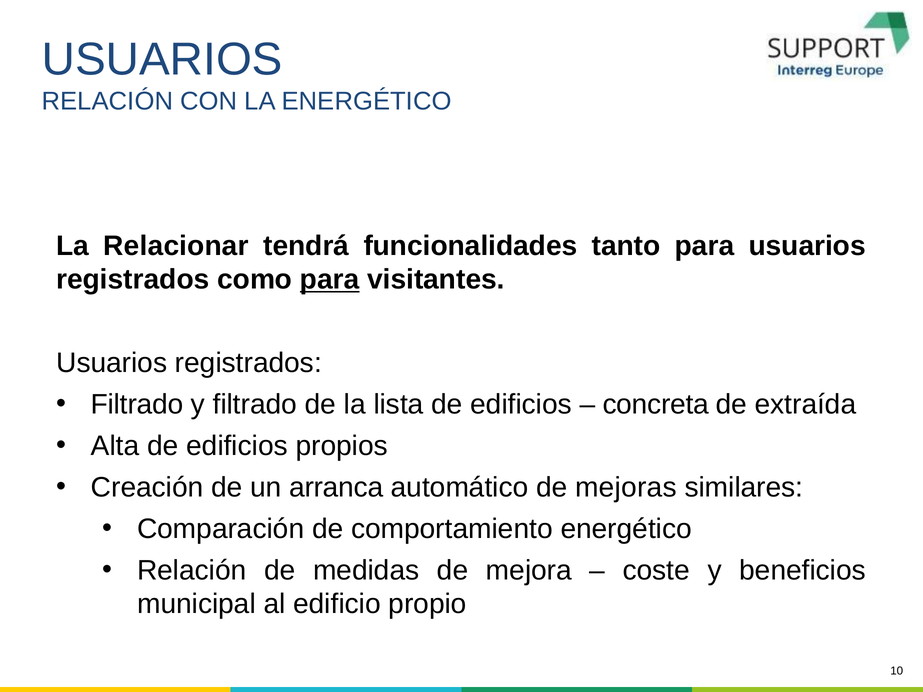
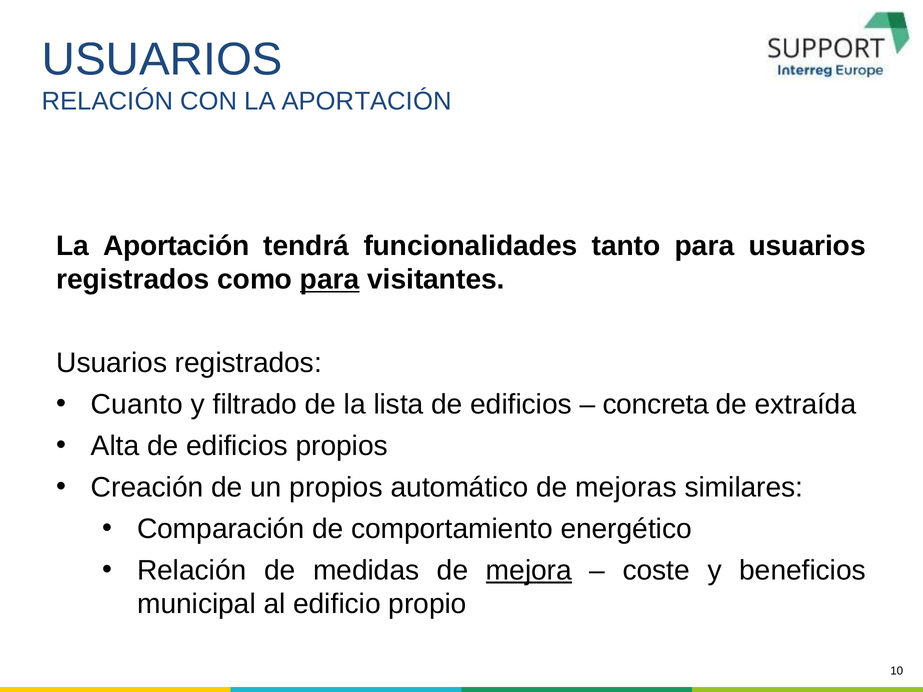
CON LA ENERGÉTICO: ENERGÉTICO -> APORTACIÓN
Relacionar at (176, 246): Relacionar -> Aportación
Filtrado at (137, 404): Filtrado -> Cuanto
un arranca: arranca -> propios
mejora underline: none -> present
